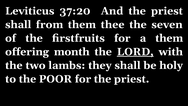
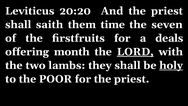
37:20: 37:20 -> 20:20
from: from -> saith
thee: thee -> time
a them: them -> deals
holy underline: none -> present
